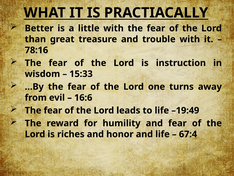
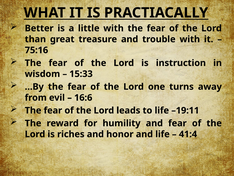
78:16: 78:16 -> 75:16
–19:49: –19:49 -> –19:11
67:4: 67:4 -> 41:4
